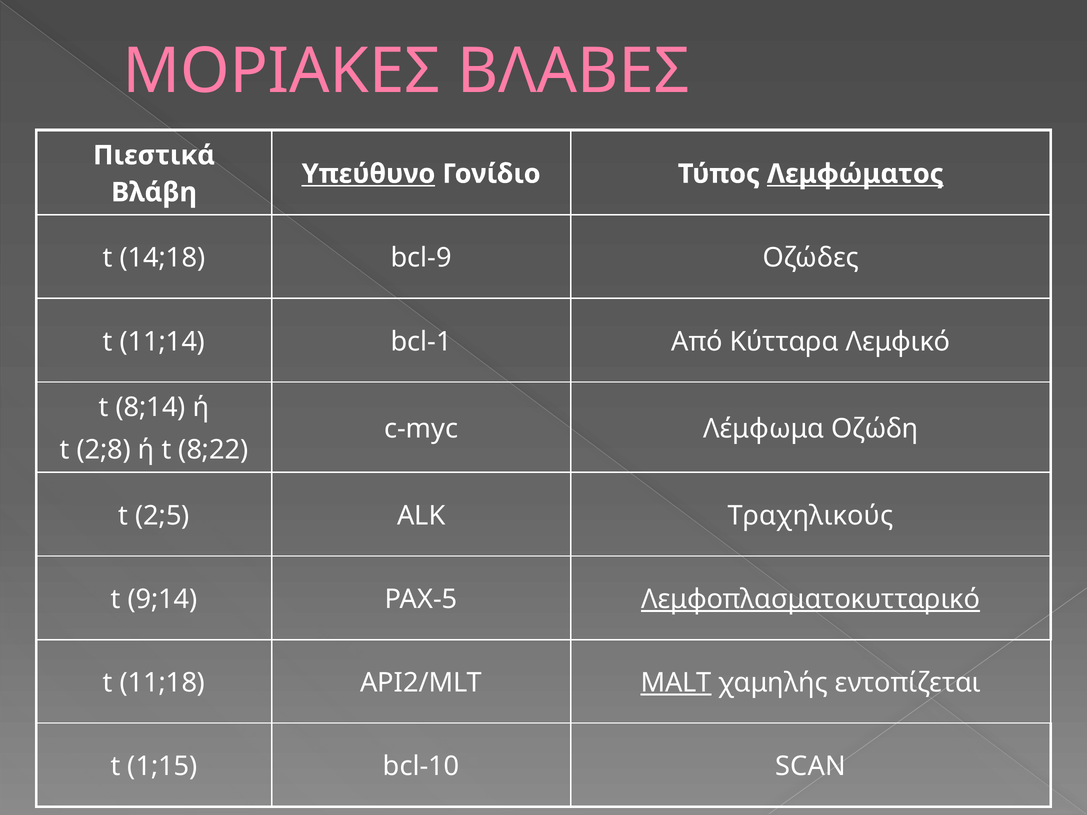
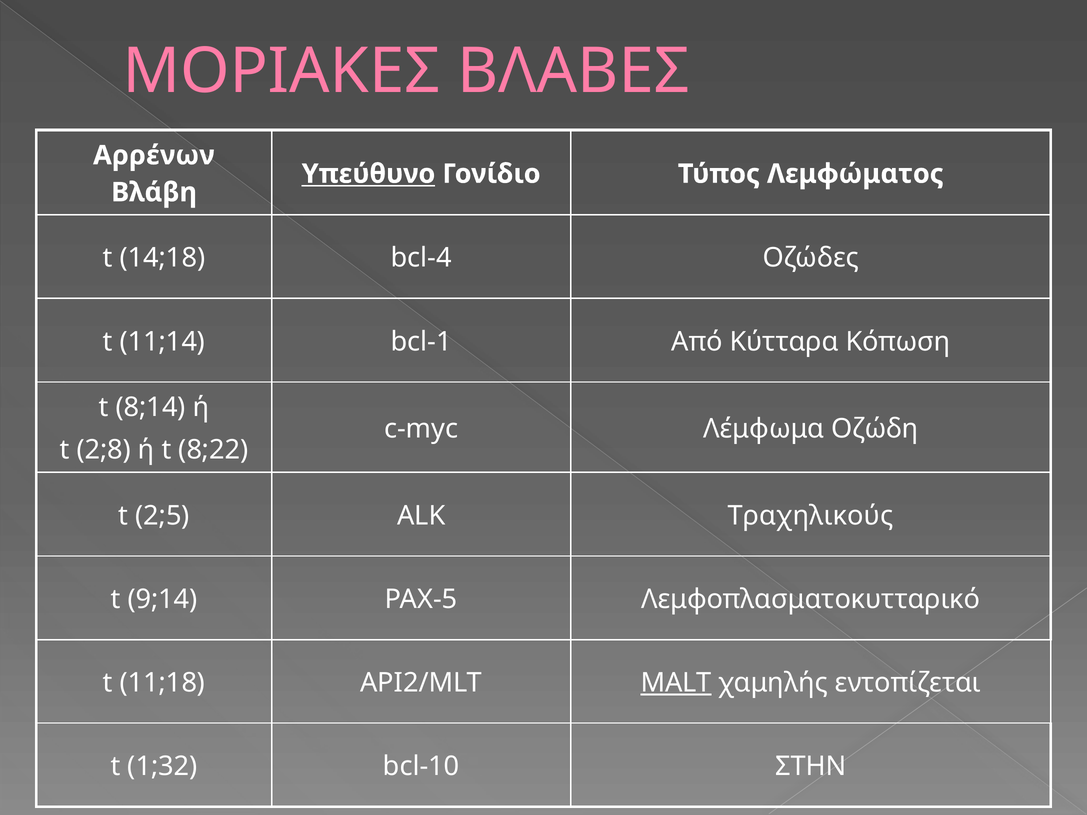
Πιεστικά: Πιεστικά -> Αρρένων
Λεμφώματος underline: present -> none
bcl-9: bcl-9 -> bcl-4
Λεμφικό: Λεμφικό -> Κόπωση
Λεμφοπλασματοκυτταρικό underline: present -> none
1;15: 1;15 -> 1;32
SCAN: SCAN -> ΣΤΗΝ
